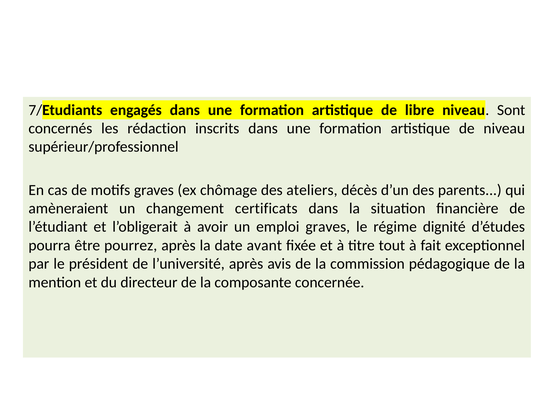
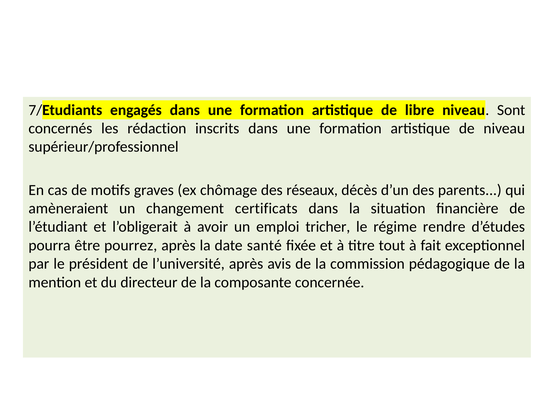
ateliers: ateliers -> réseaux
emploi graves: graves -> tricher
dignité: dignité -> rendre
avant: avant -> santé
